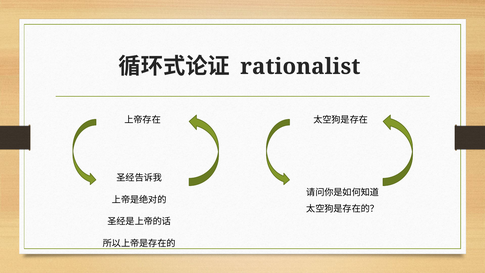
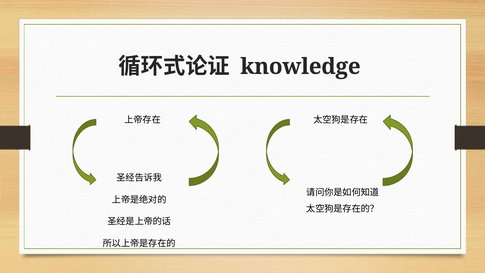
rationalist: rationalist -> knowledge
